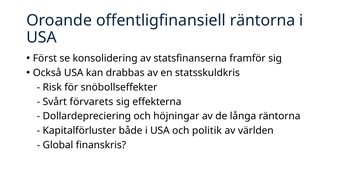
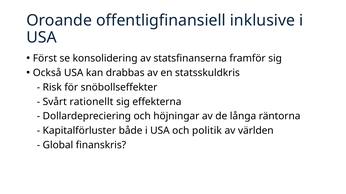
offentligfinansiell räntorna: räntorna -> inklusive
förvarets: förvarets -> rationellt
